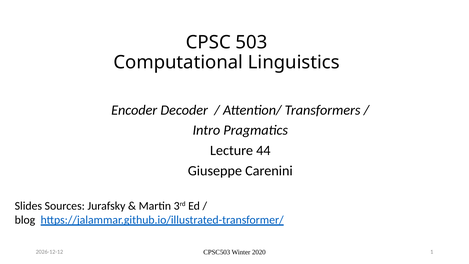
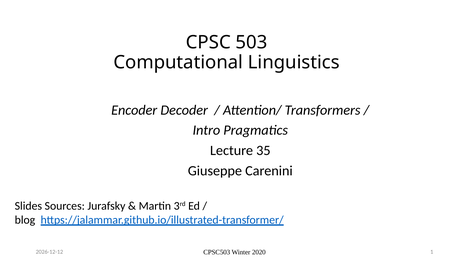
44: 44 -> 35
